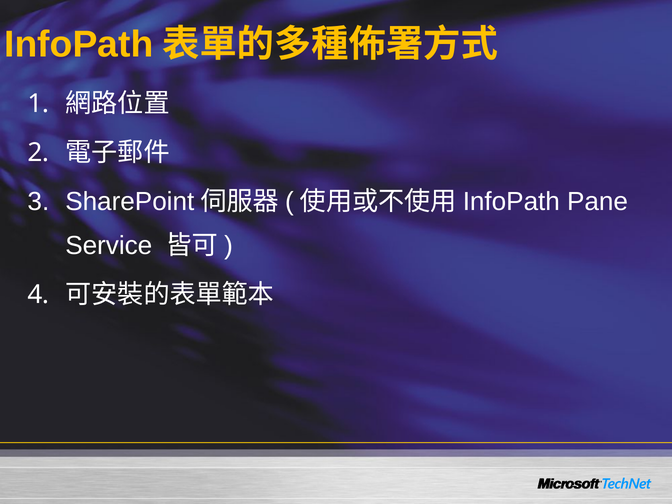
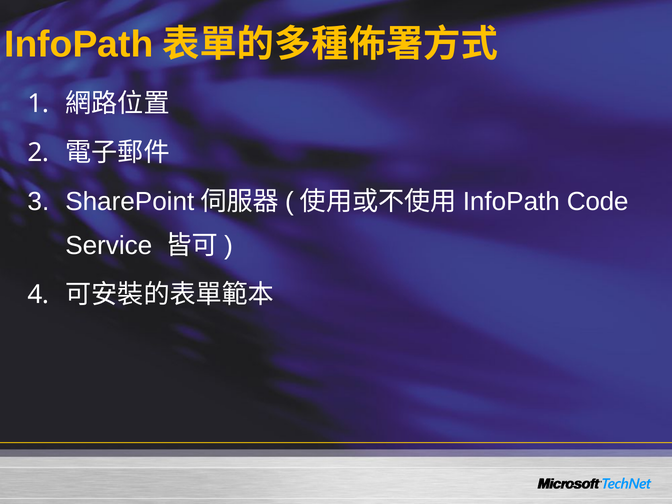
Pane: Pane -> Code
